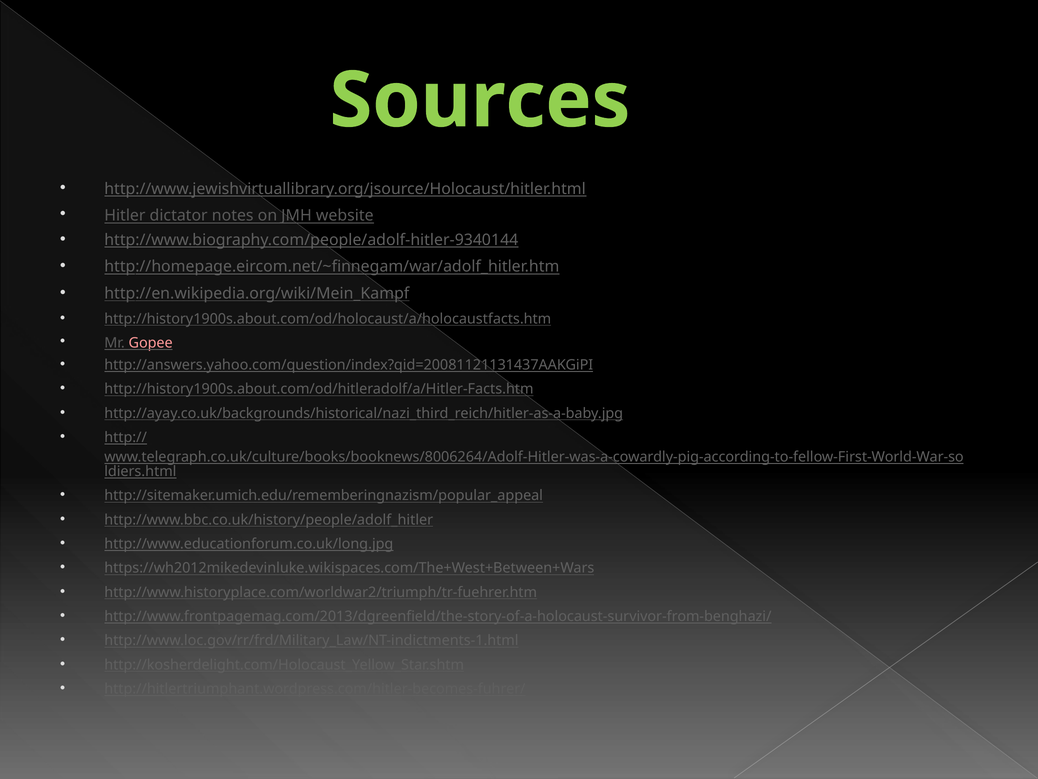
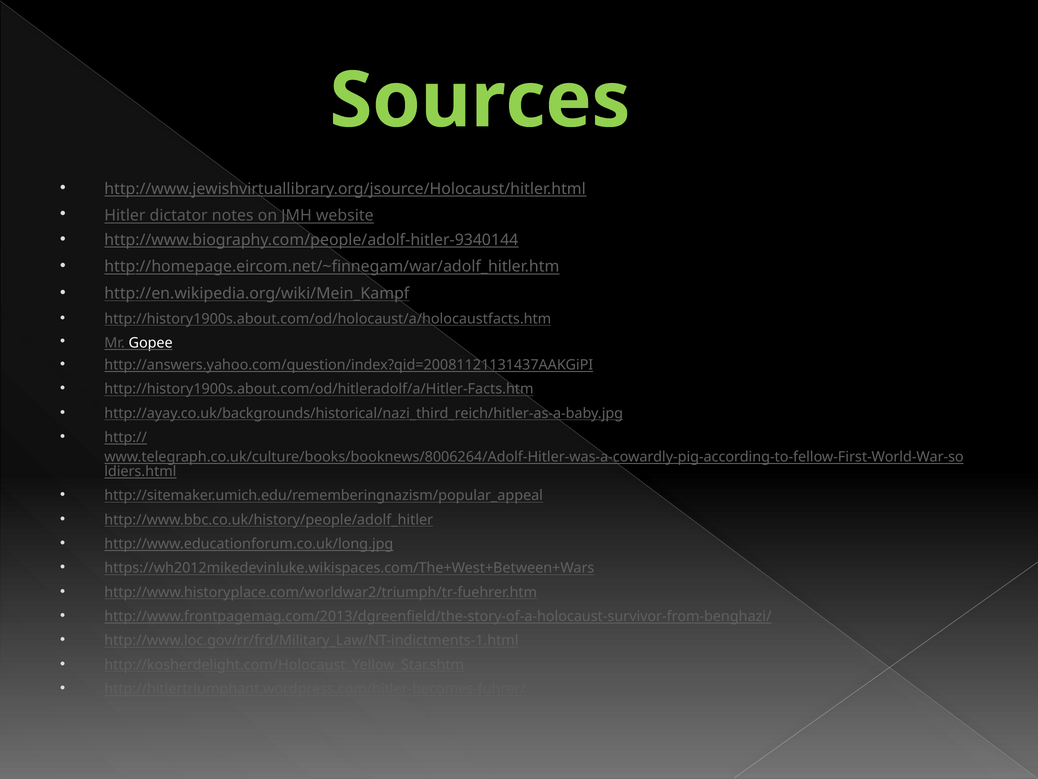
Gopee colour: pink -> white
